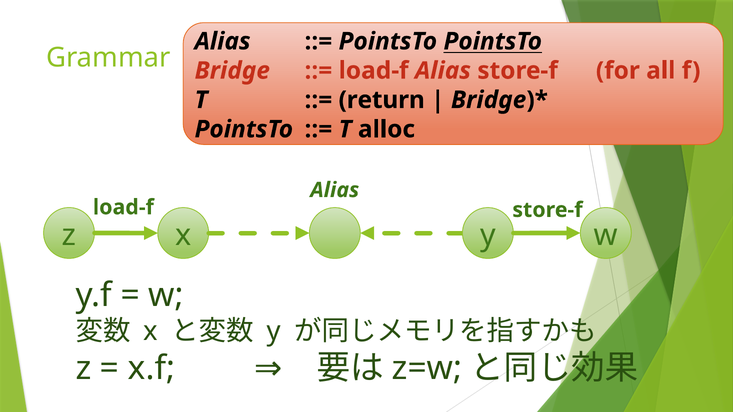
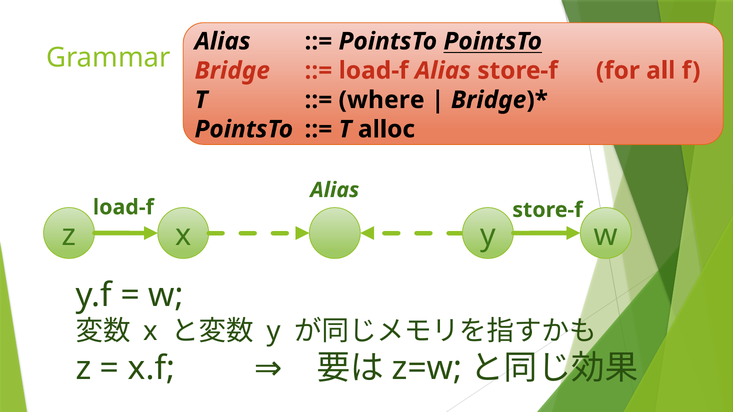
return: return -> where
